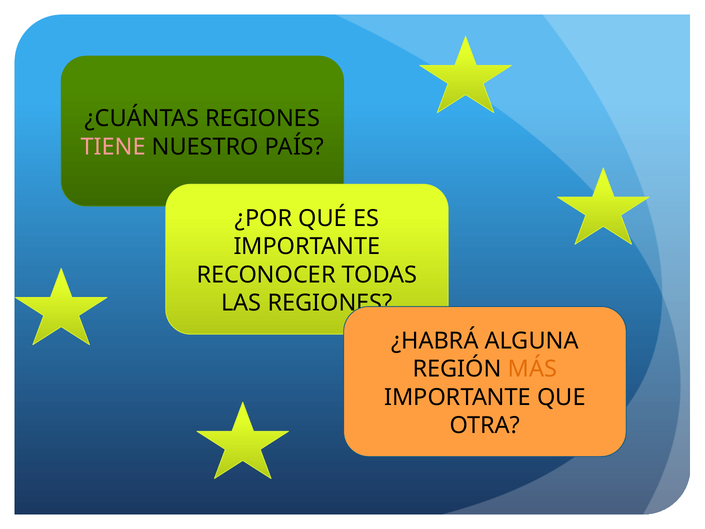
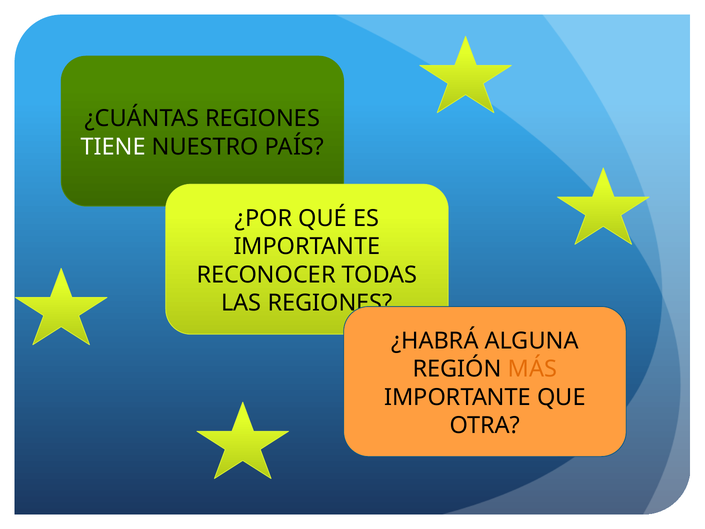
TIENE colour: pink -> white
